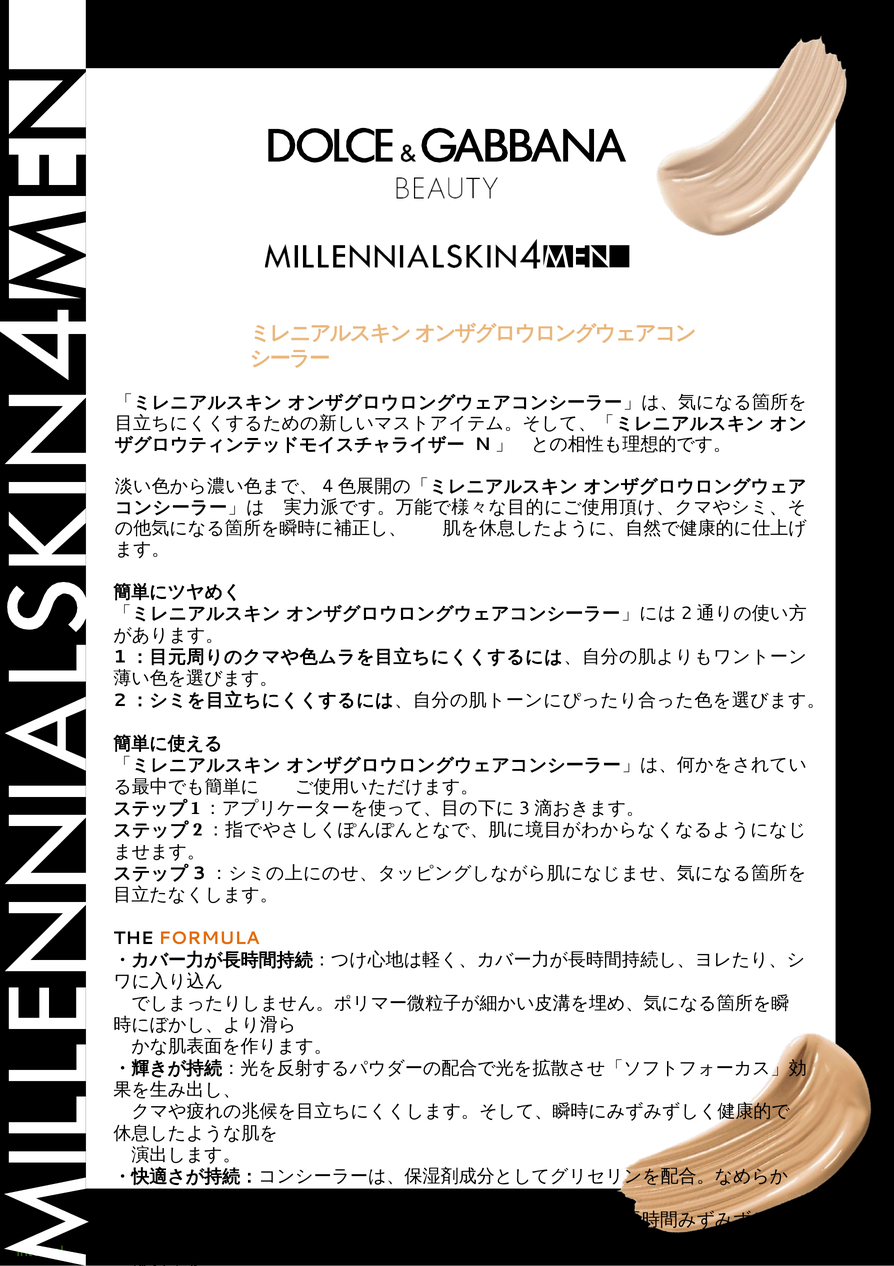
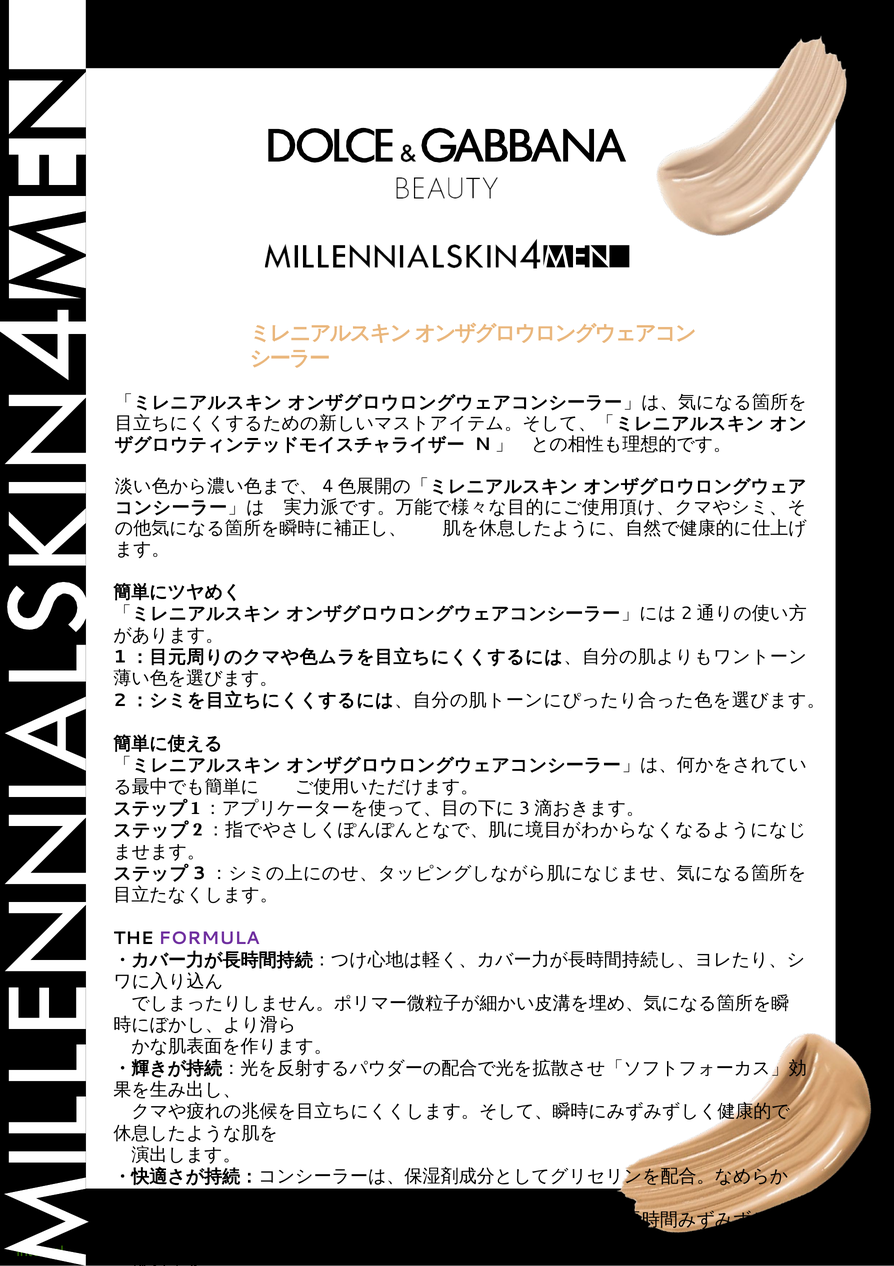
FORMULA colour: orange -> purple
